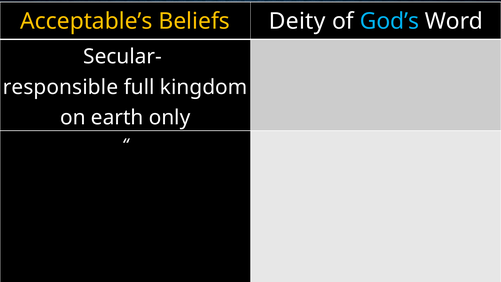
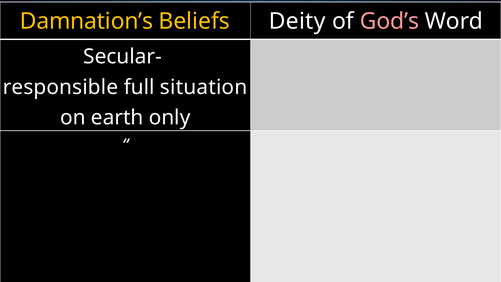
Acceptable’s: Acceptable’s -> Damnation’s
God’s colour: light blue -> pink
kingdom: kingdom -> situation
